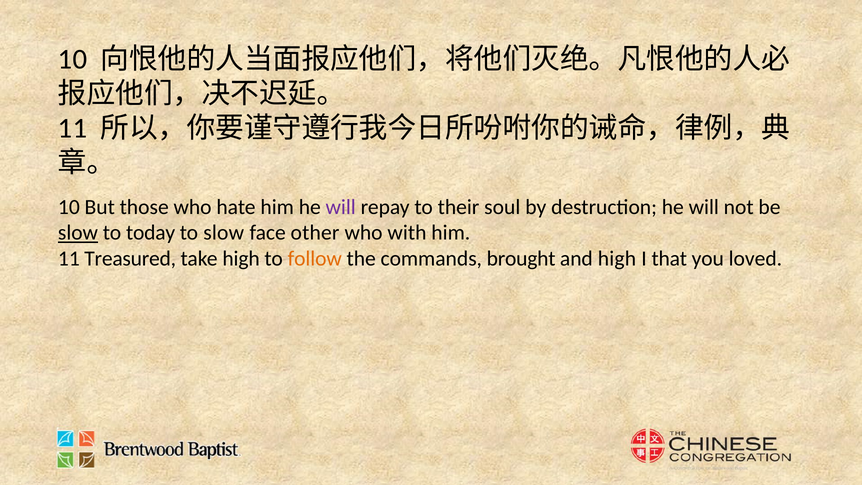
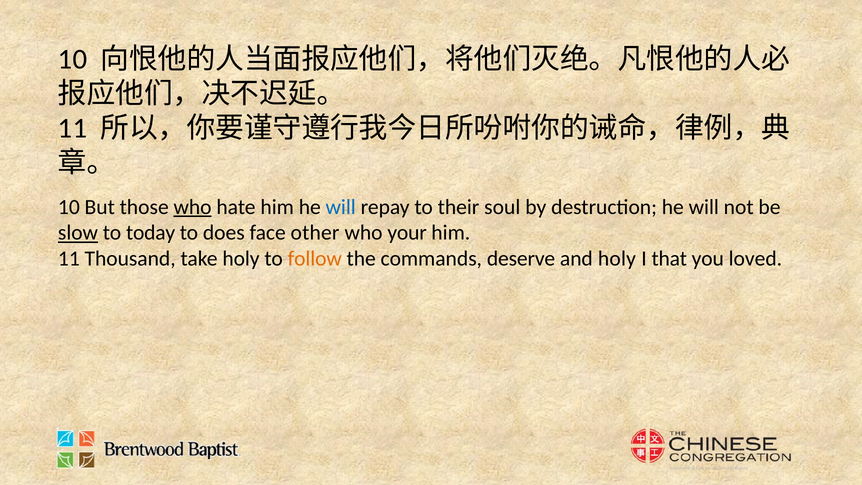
who at (193, 207) underline: none -> present
will at (341, 207) colour: purple -> blue
to slow: slow -> does
with: with -> your
Treasured: Treasured -> Thousand
take high: high -> holy
brought: brought -> deserve
and high: high -> holy
